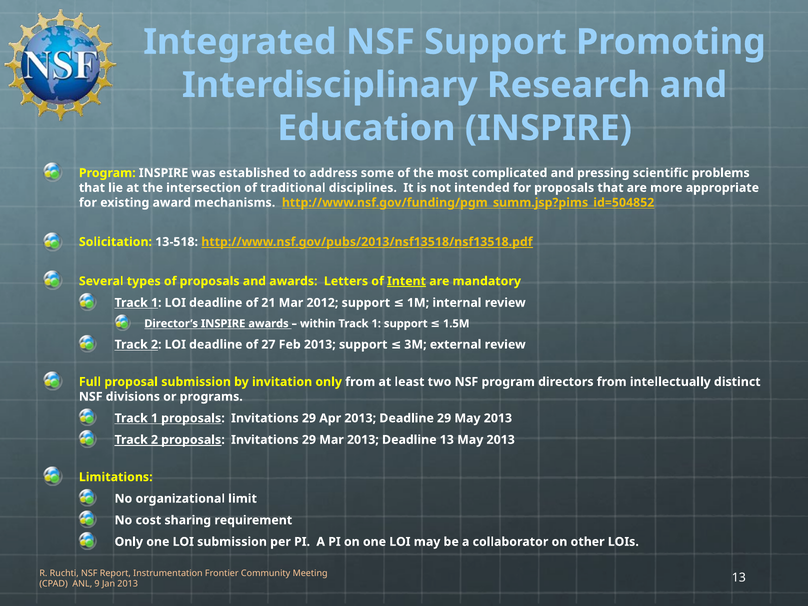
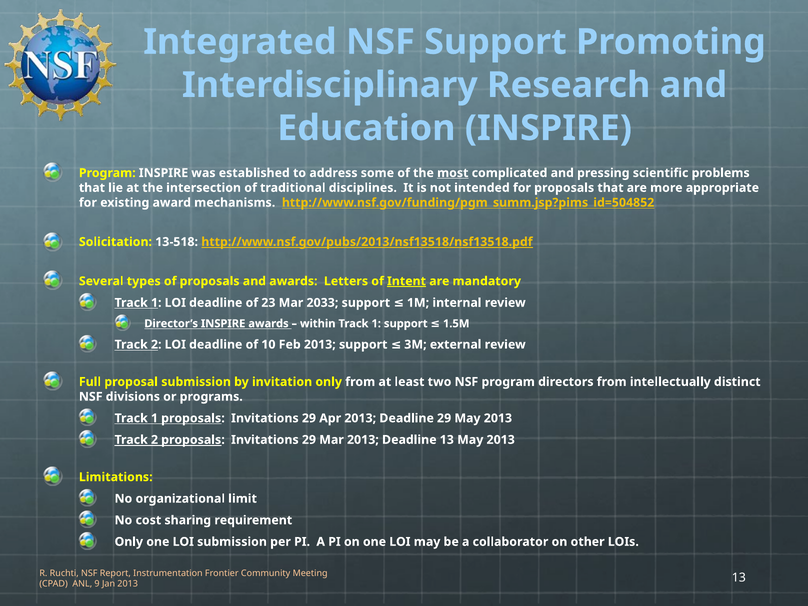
most underline: none -> present
21: 21 -> 23
2012: 2012 -> 2033
27: 27 -> 10
